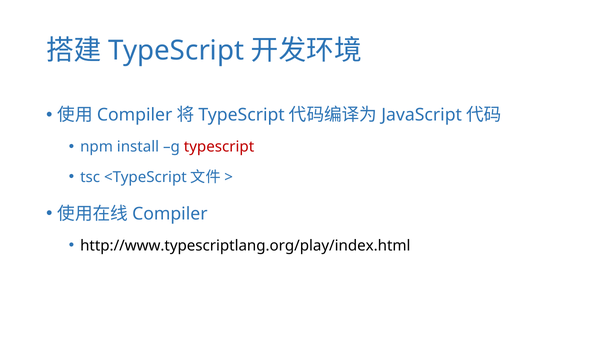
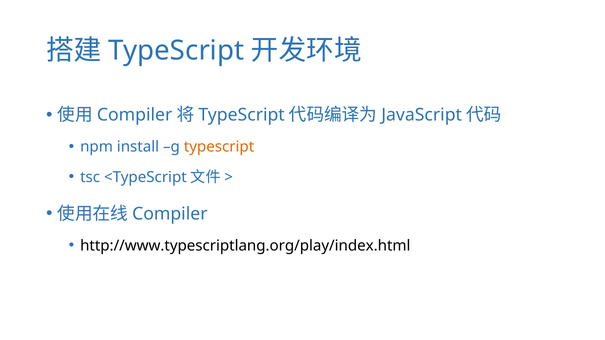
typescript at (219, 147) colour: red -> orange
